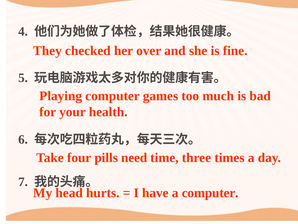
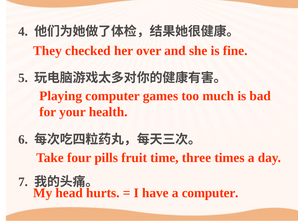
need: need -> fruit
